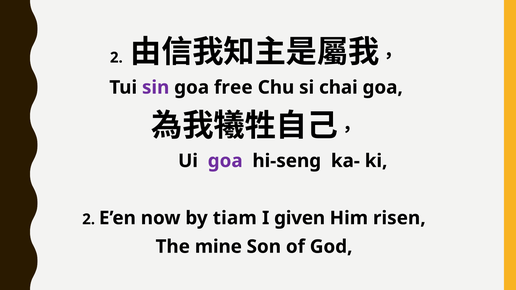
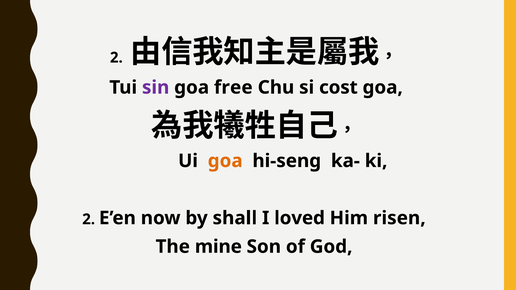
chai: chai -> cost
goa at (225, 161) colour: purple -> orange
tiam: tiam -> shall
given: given -> loved
